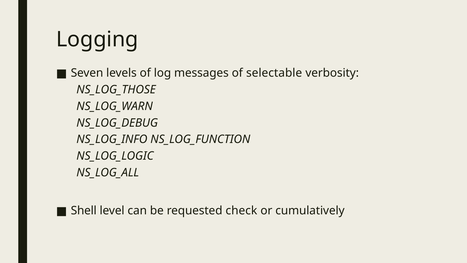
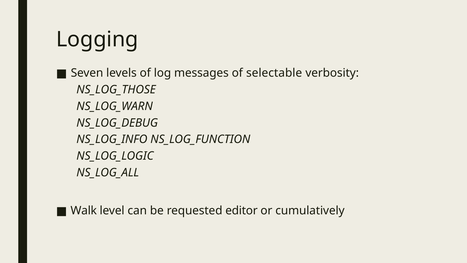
Shell: Shell -> Walk
check: check -> editor
